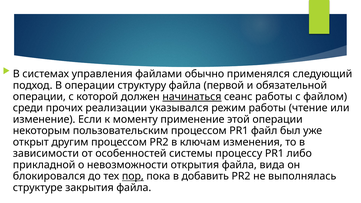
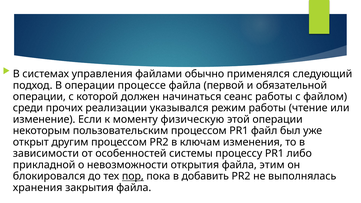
структуру: структуру -> процессе
начинаться underline: present -> none
применение: применение -> физическую
вида: вида -> этим
структуре: структуре -> хранения
